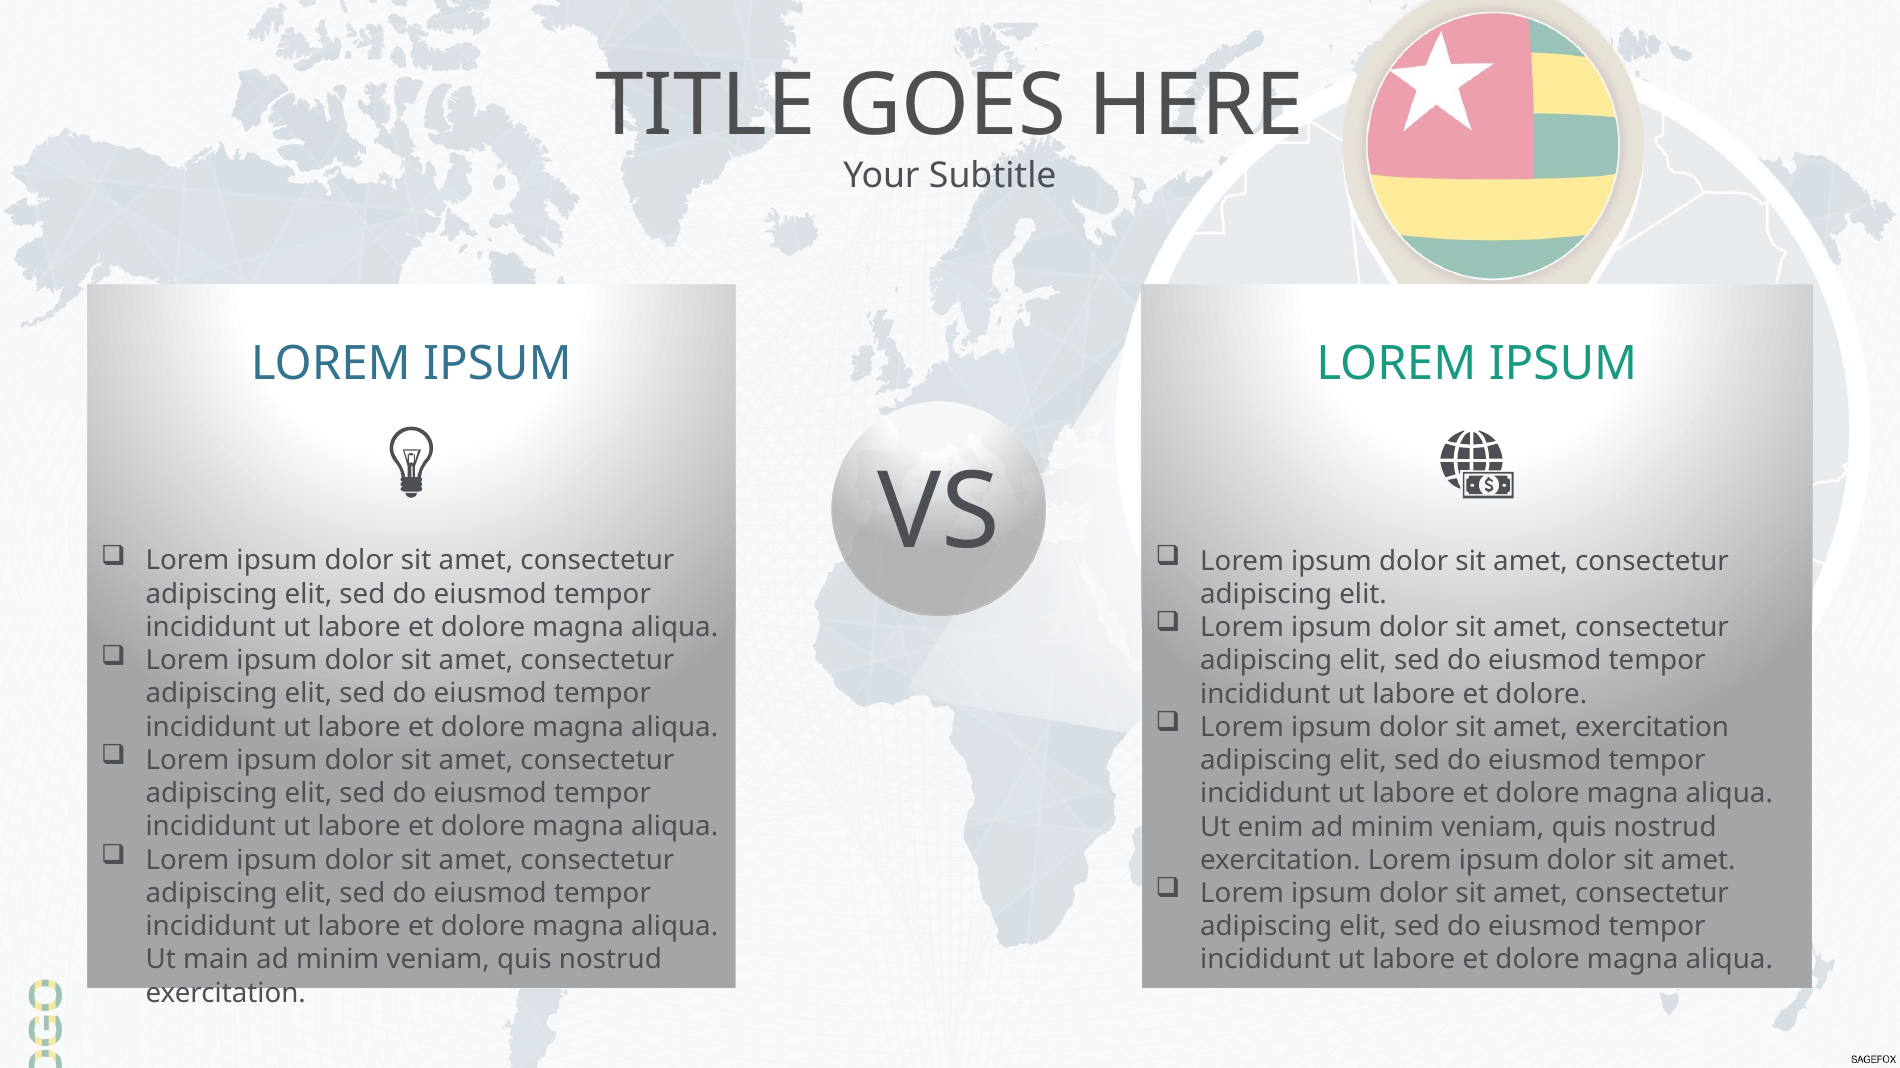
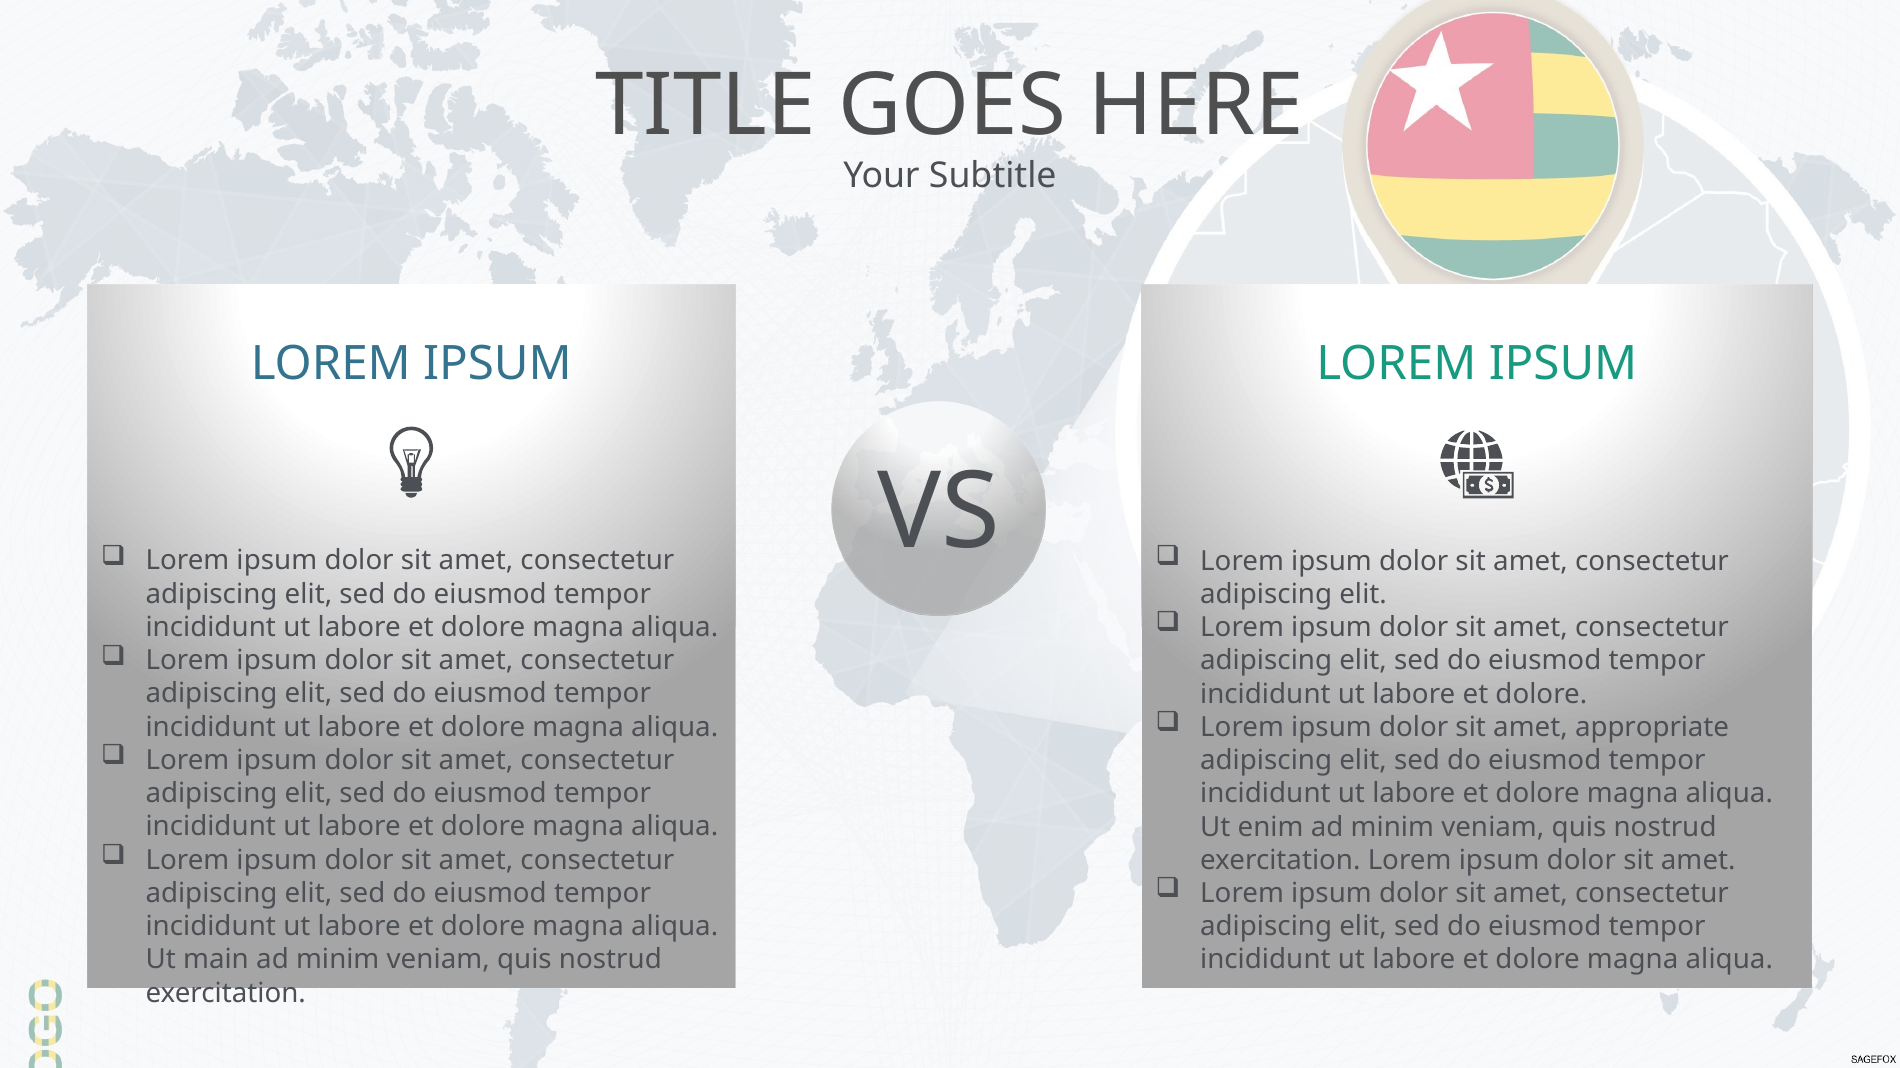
amet exercitation: exercitation -> appropriate
